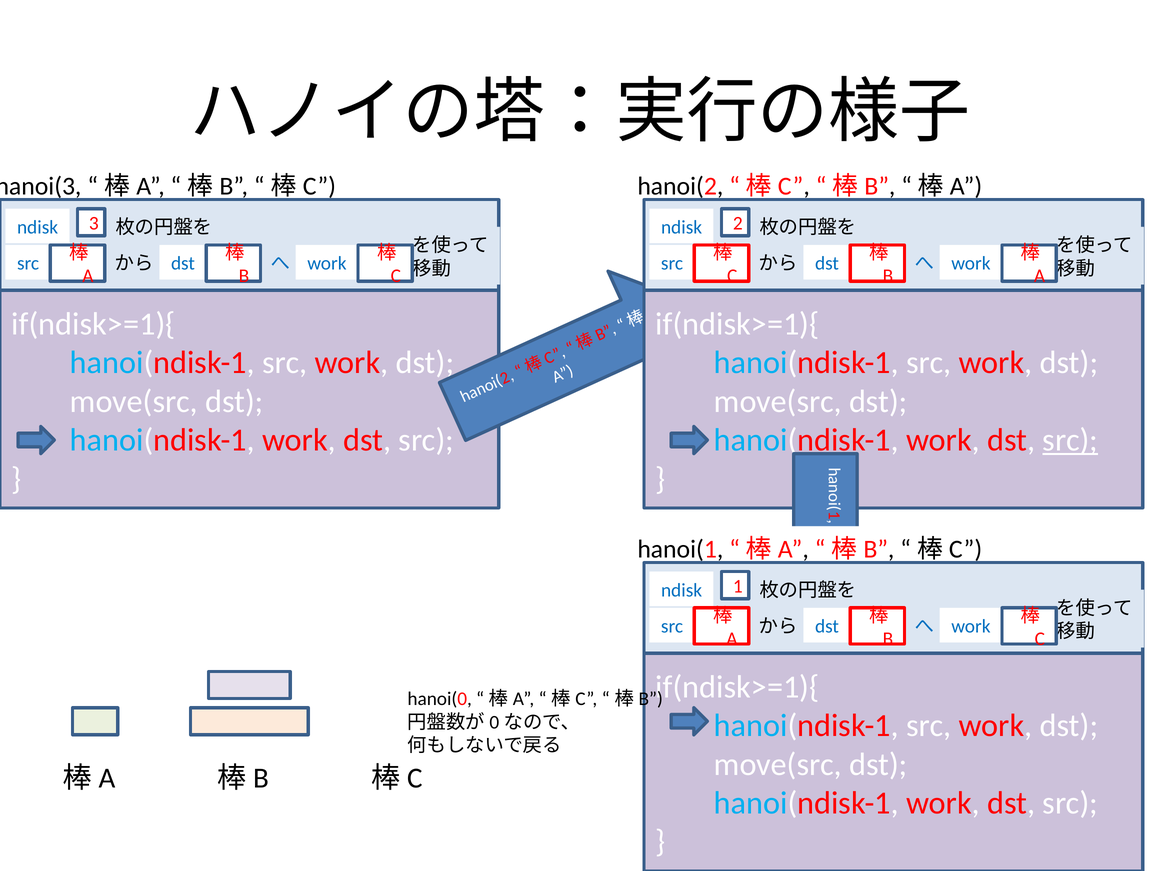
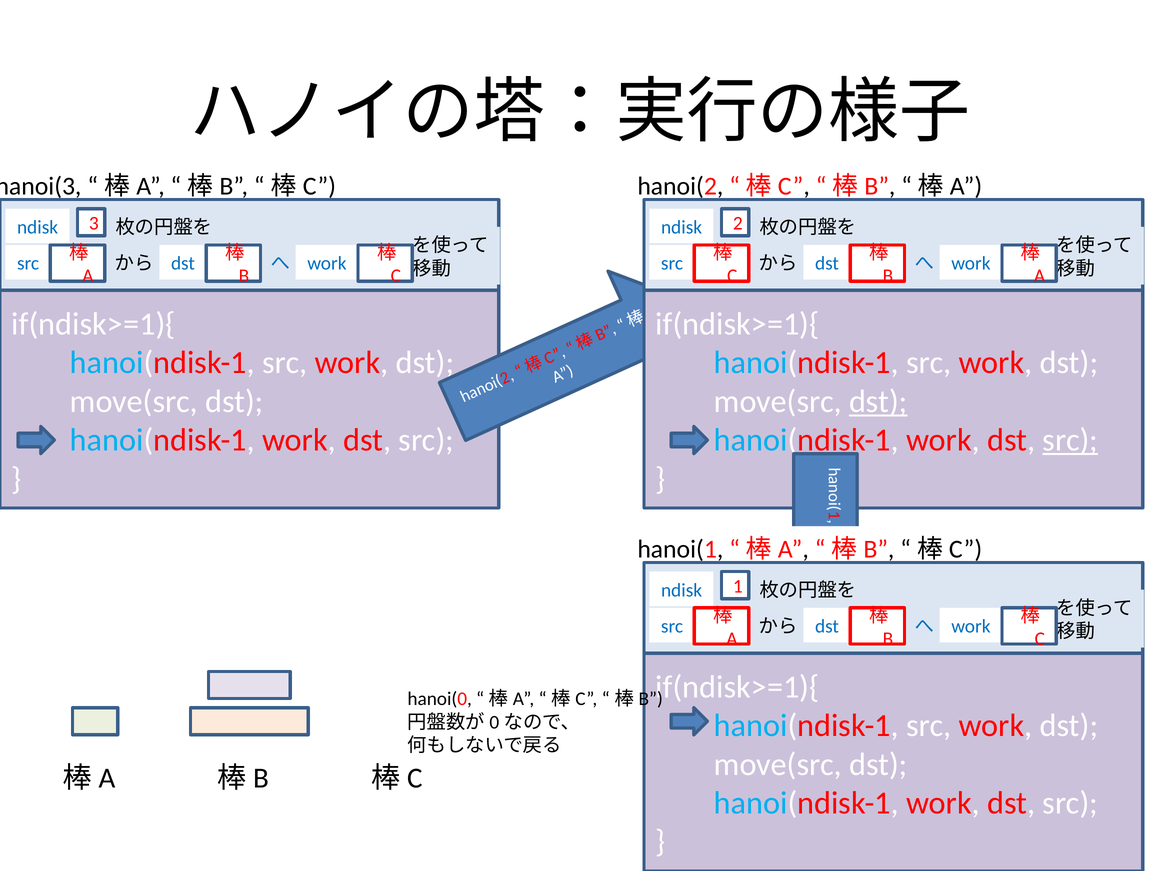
dst at (878, 401) underline: none -> present
